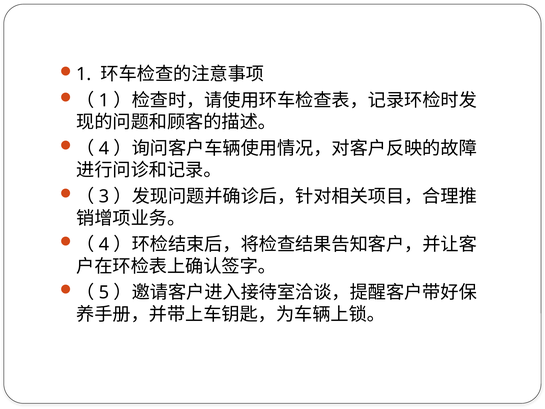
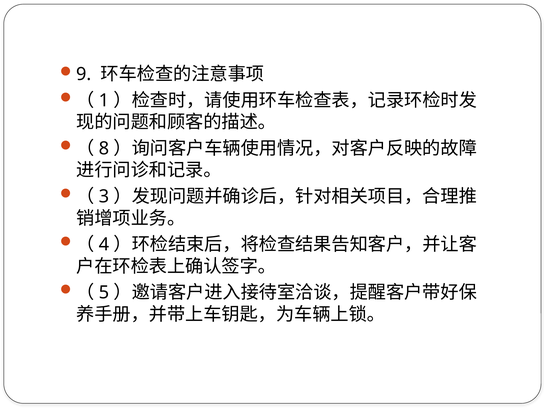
1 at (84, 74): 1 -> 9
4 at (104, 148): 4 -> 8
